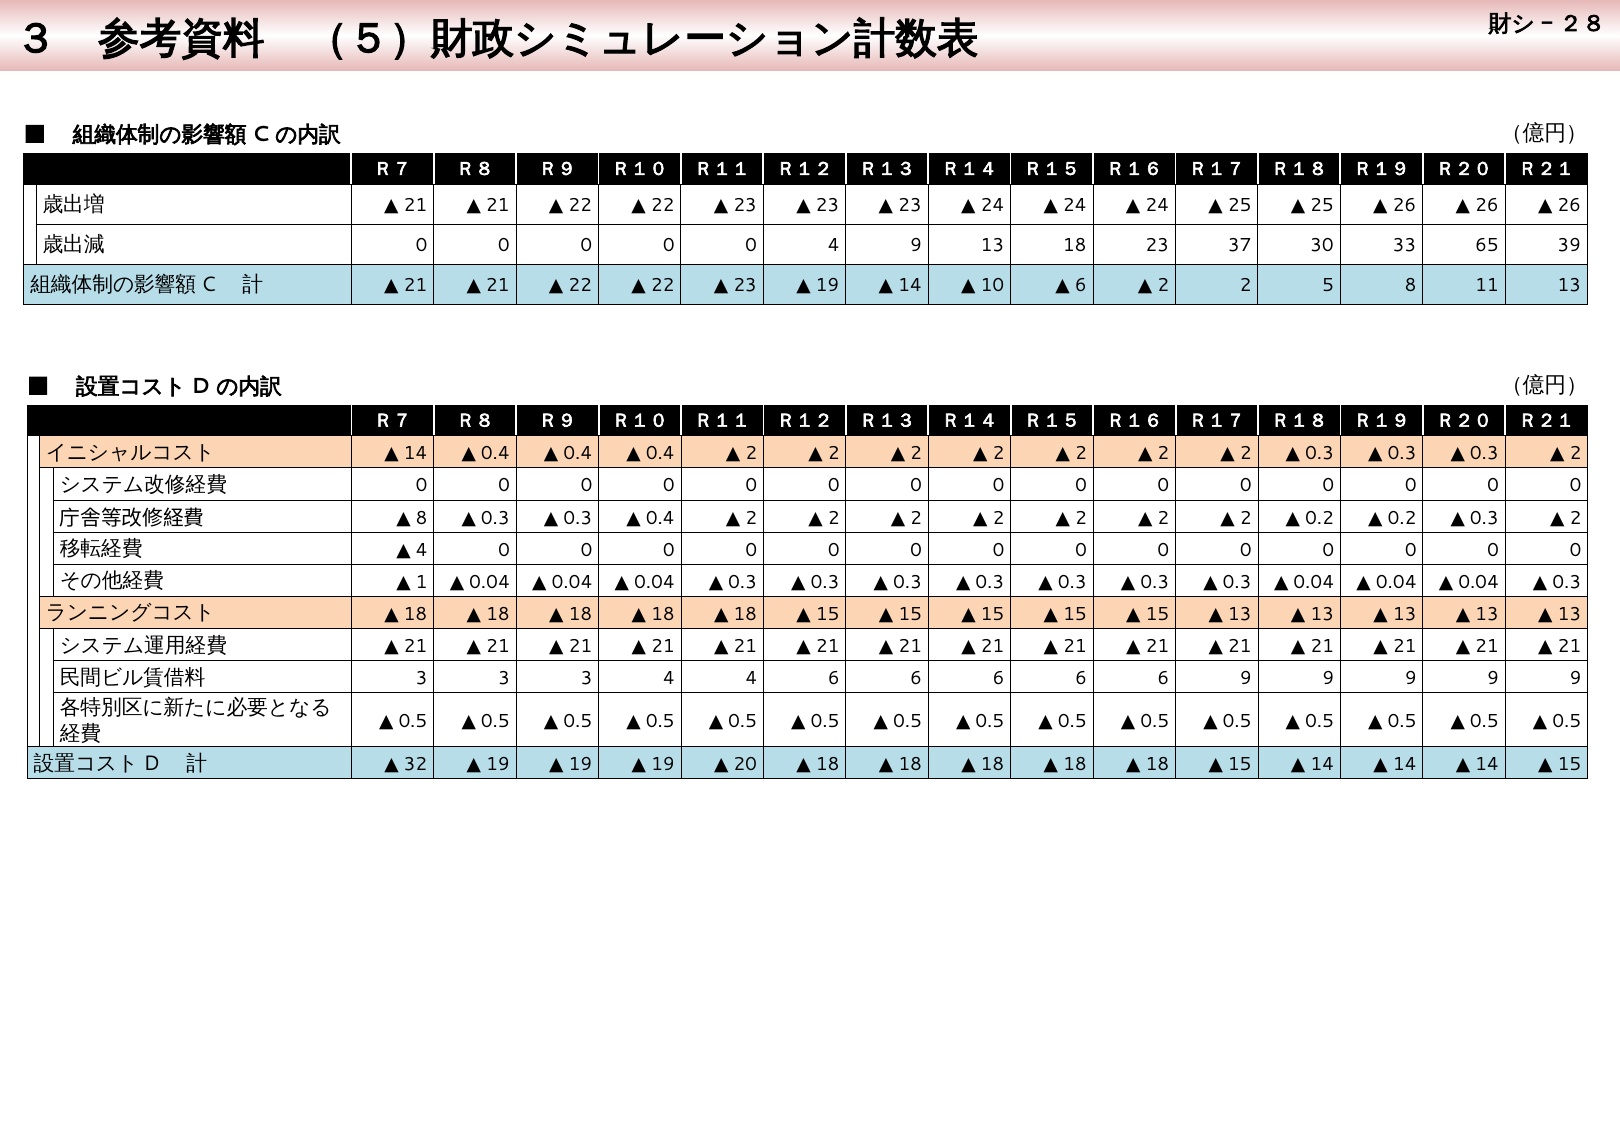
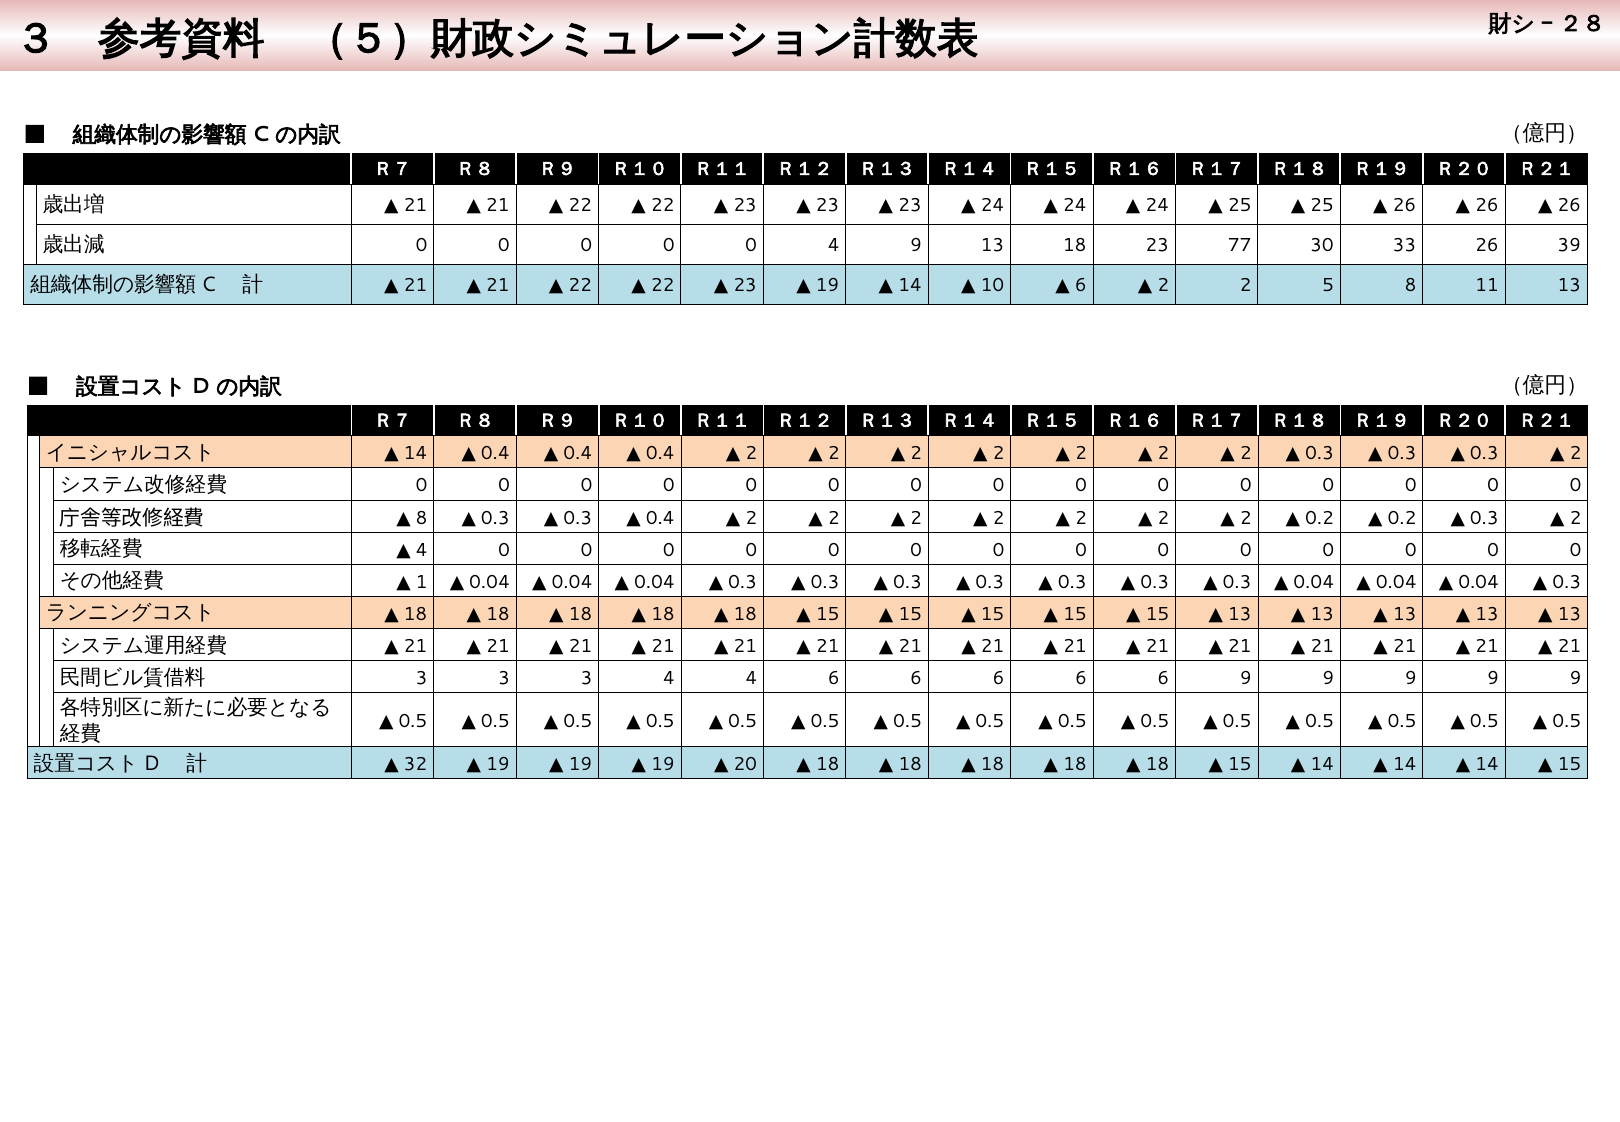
37: 37 -> 77
33 65: 65 -> 26
